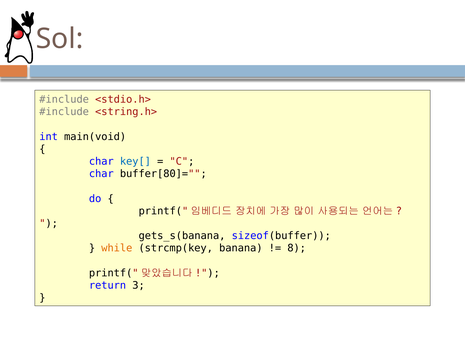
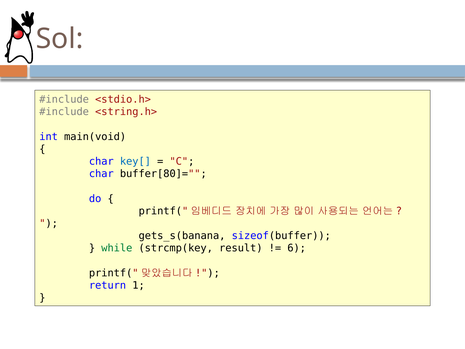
while colour: orange -> green
banana: banana -> result
8: 8 -> 6
3: 3 -> 1
